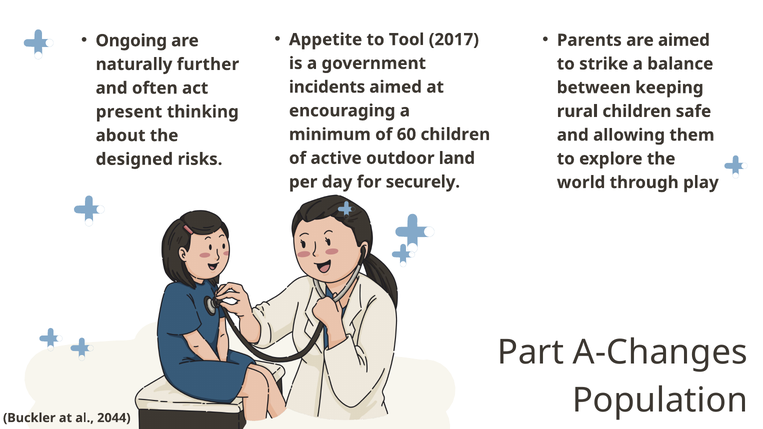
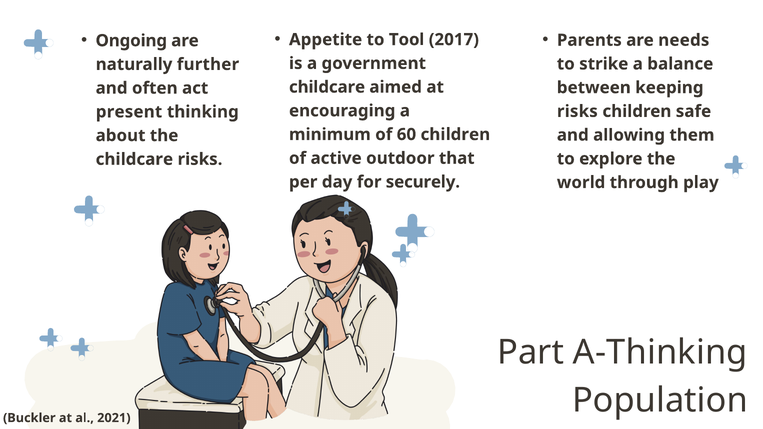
are aimed: aimed -> needs
incidents at (327, 87): incidents -> childcare
rural at (577, 111): rural -> risks
land: land -> that
designed at (134, 159): designed -> childcare
A-Changes: A-Changes -> A-Thinking
2044: 2044 -> 2021
